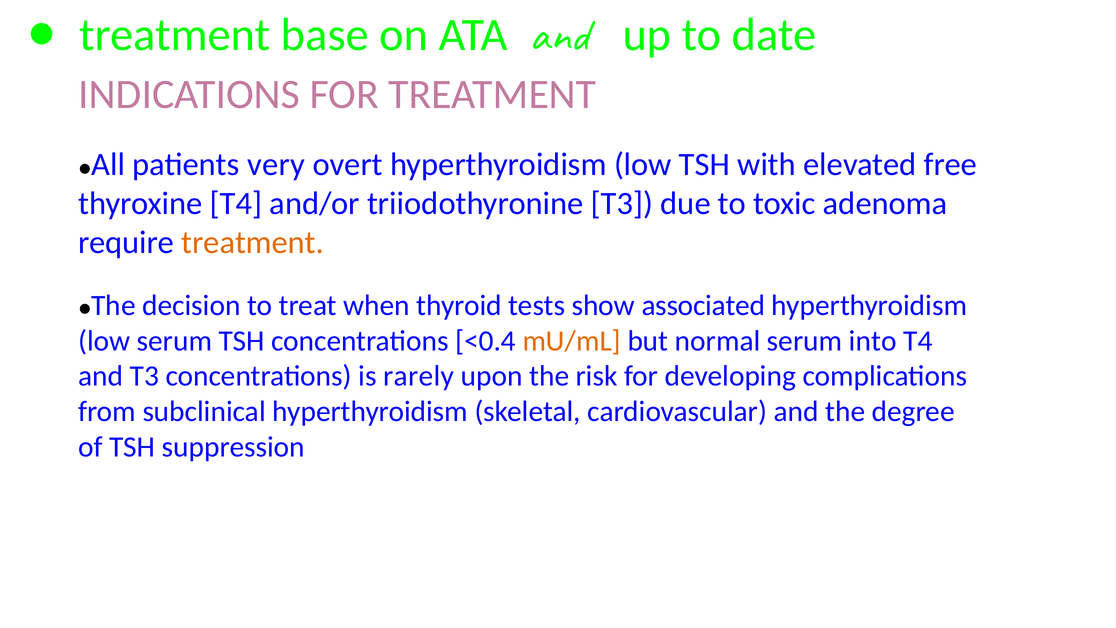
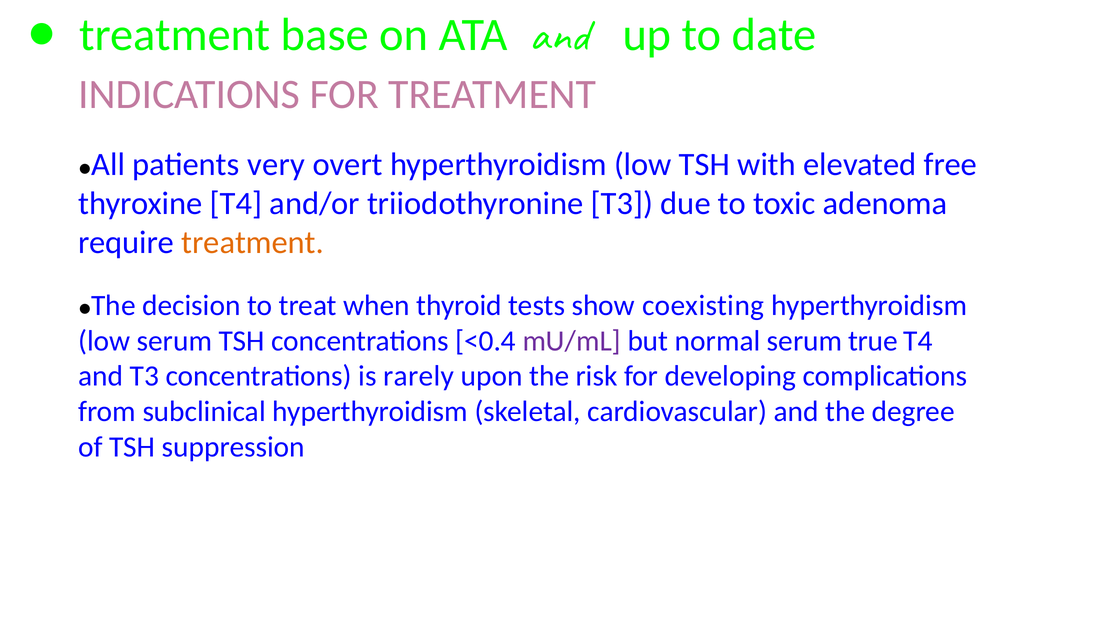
associated: associated -> coexisting
mU/mL colour: orange -> purple
into: into -> true
